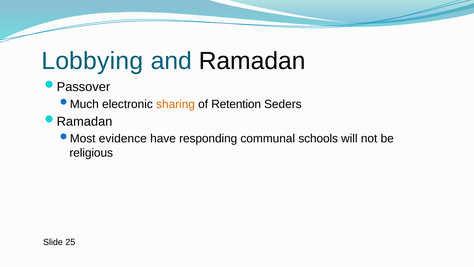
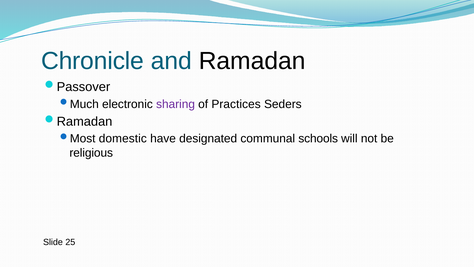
Lobbying: Lobbying -> Chronicle
sharing colour: orange -> purple
Retention: Retention -> Practices
evidence: evidence -> domestic
responding: responding -> designated
